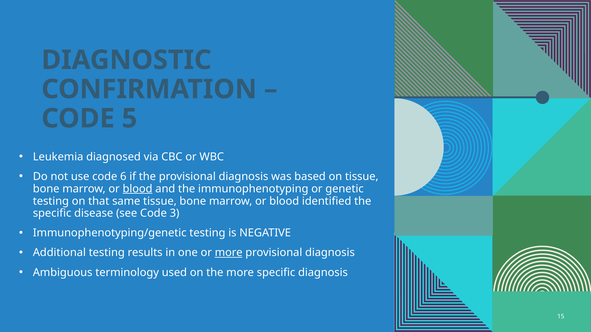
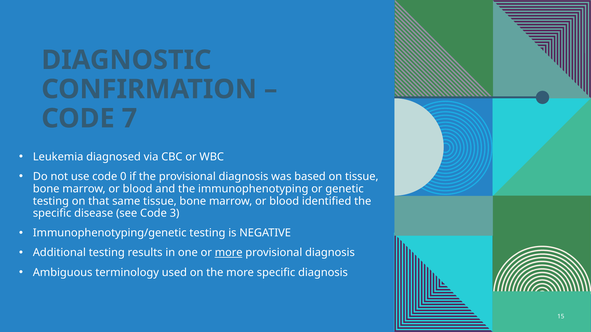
5: 5 -> 7
6: 6 -> 0
blood at (138, 189) underline: present -> none
